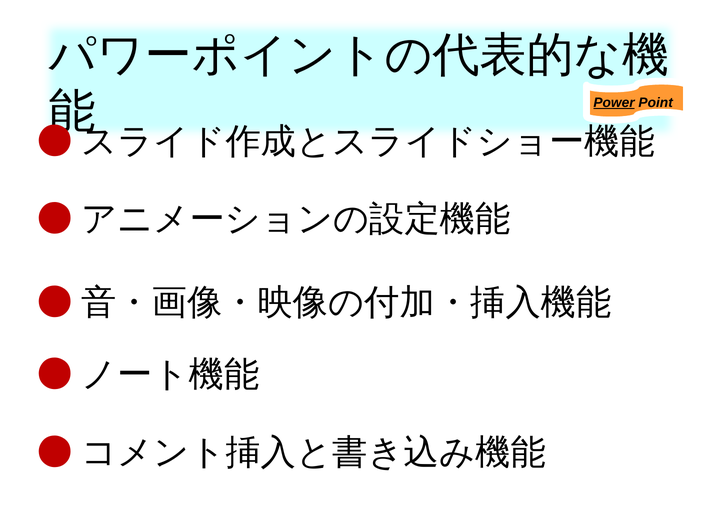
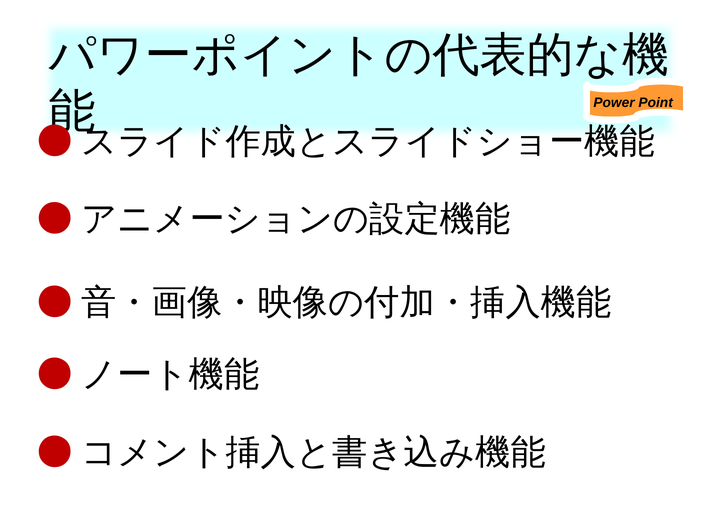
Power underline: present -> none
